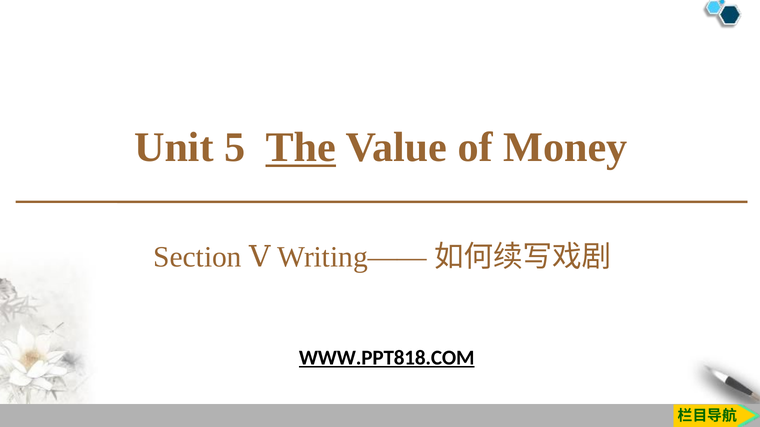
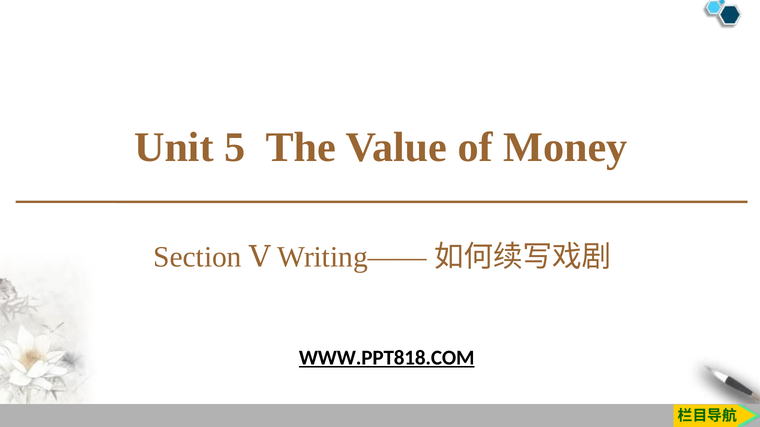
The underline: present -> none
